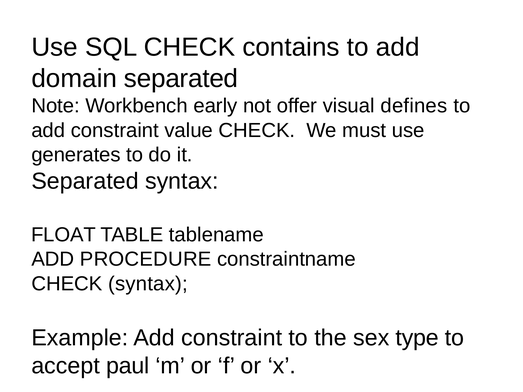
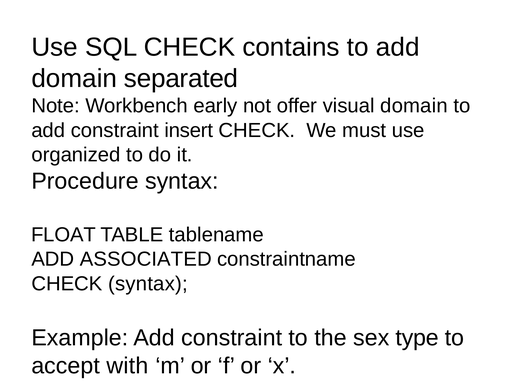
visual defines: defines -> domain
value: value -> insert
generates: generates -> organized
Separated at (85, 181): Separated -> Procedure
PROCEDURE: PROCEDURE -> ASSOCIATED
paul: paul -> with
